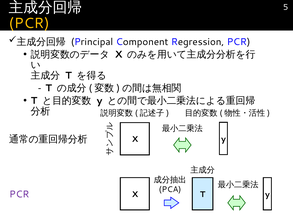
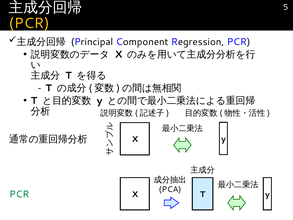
PCR at (19, 194) colour: purple -> green
